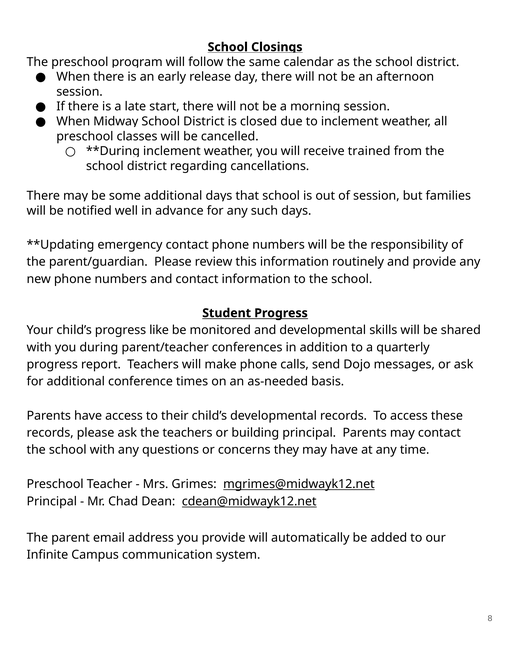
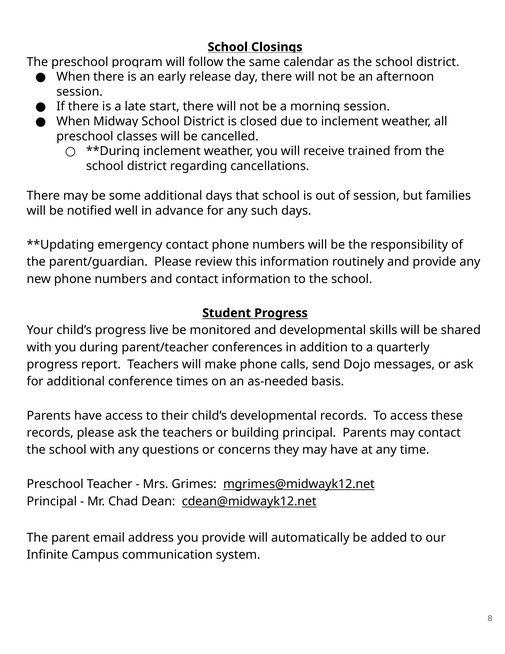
like: like -> live
